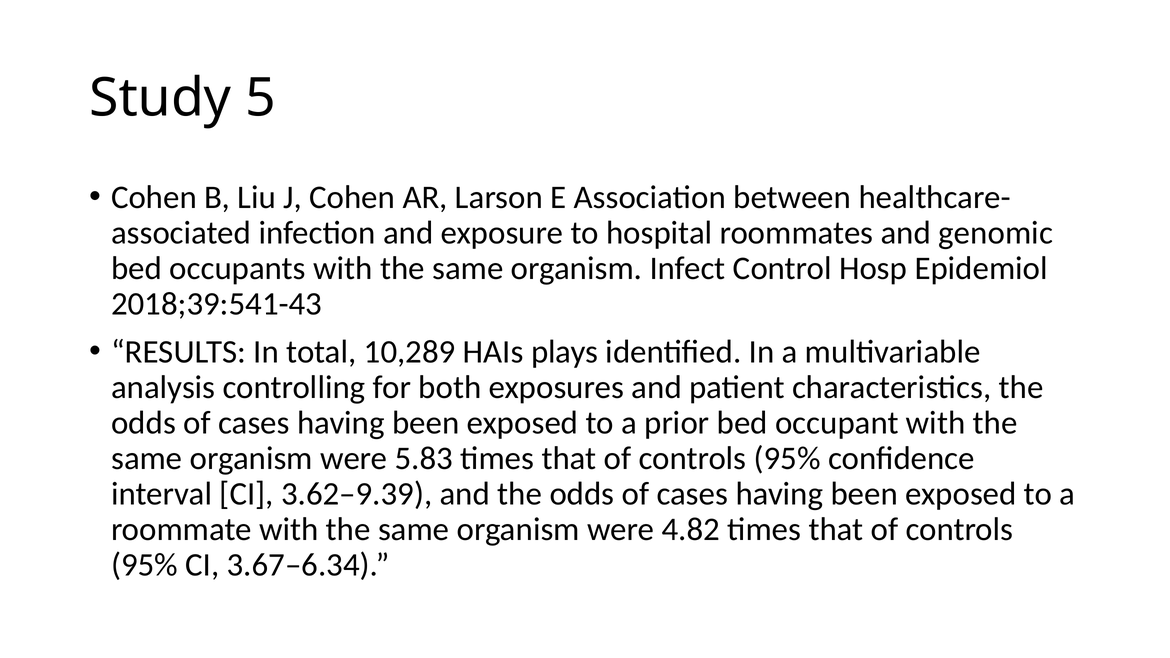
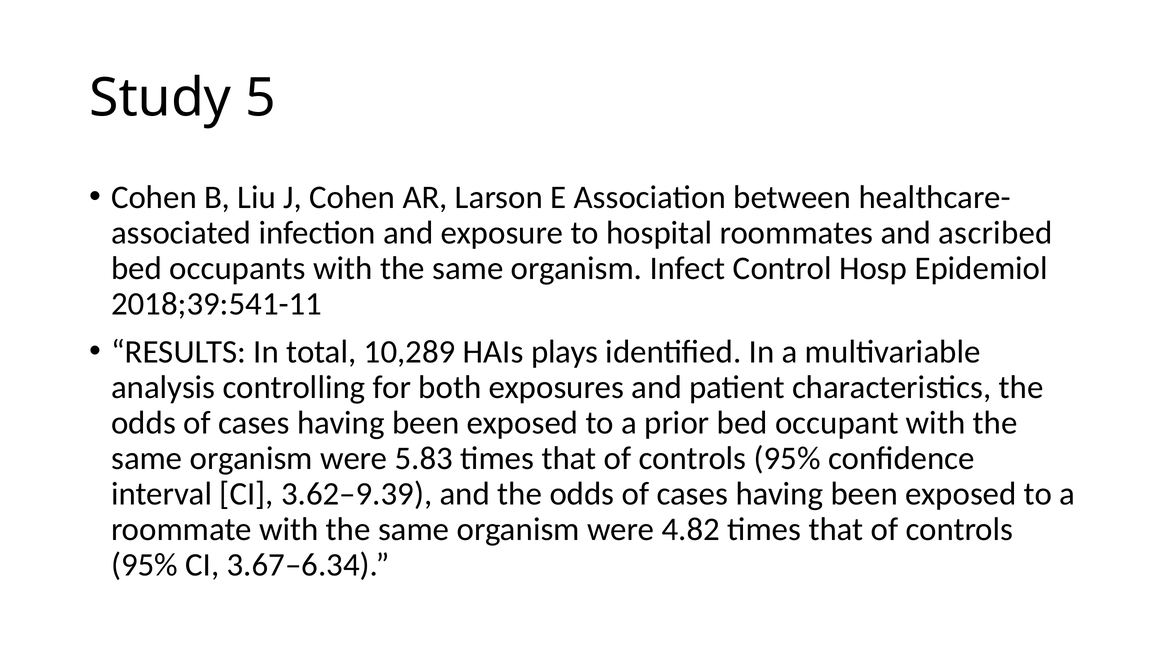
genomic: genomic -> ascribed
2018;39:541-43: 2018;39:541-43 -> 2018;39:541-11
